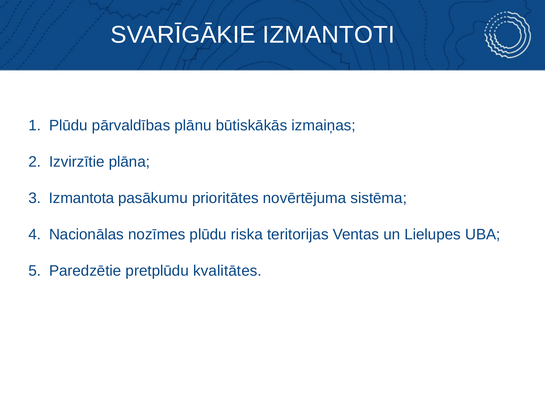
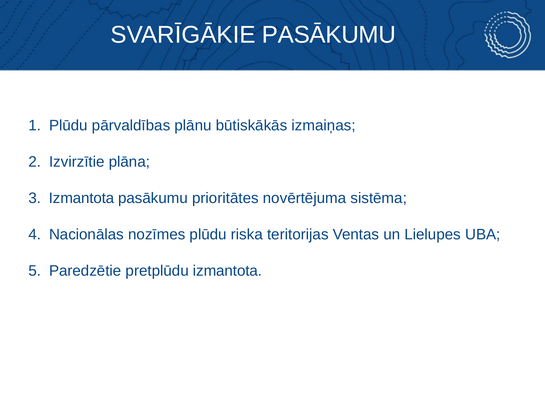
SVARĪGĀKIE IZMANTOTI: IZMANTOTI -> PASĀKUMU
pretplūdu kvalitātes: kvalitātes -> izmantota
